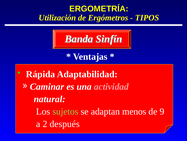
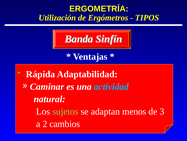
actividad colour: pink -> light blue
9: 9 -> 3
después: después -> cambios
